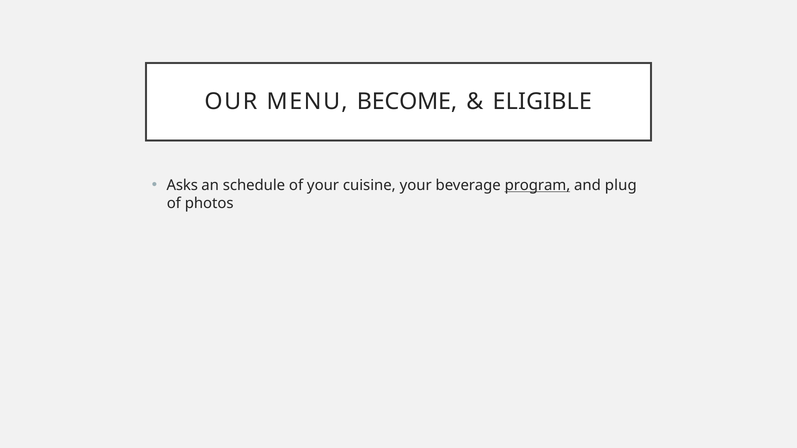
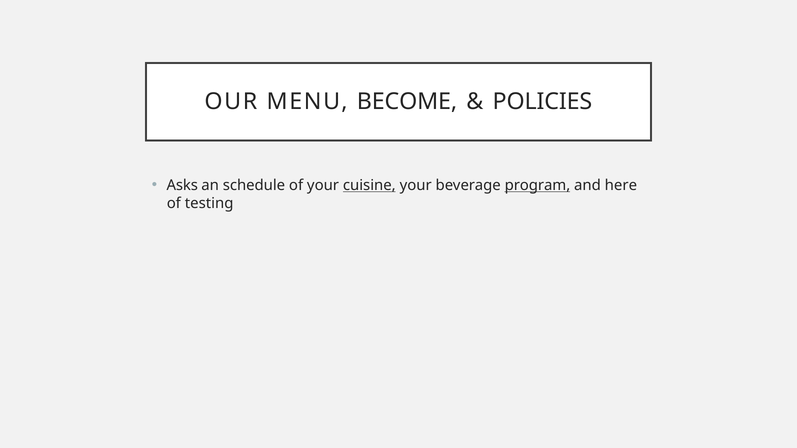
ELIGIBLE: ELIGIBLE -> POLICIES
cuisine underline: none -> present
plug: plug -> here
photos: photos -> testing
